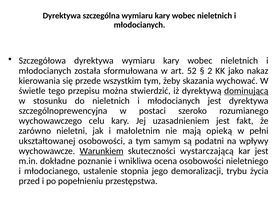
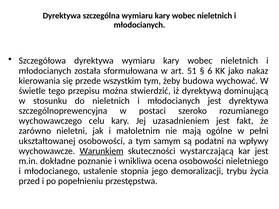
52: 52 -> 51
2: 2 -> 6
skazania: skazania -> budowa
dominującą underline: present -> none
opieką: opieką -> ogólne
